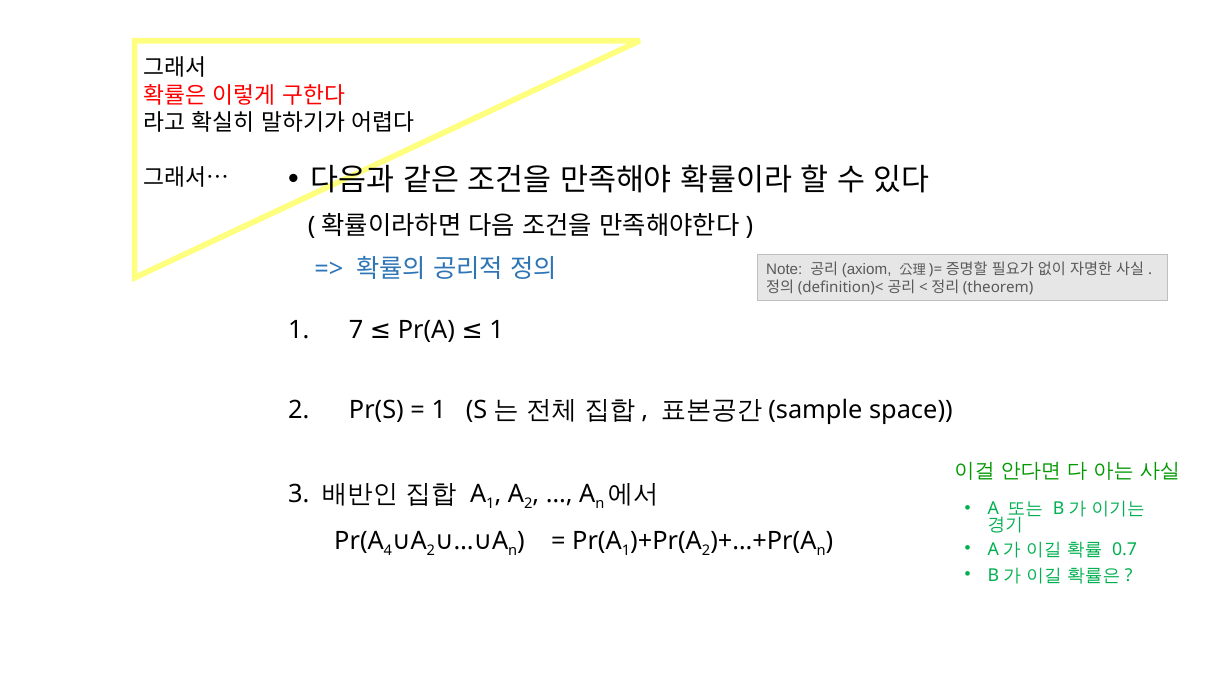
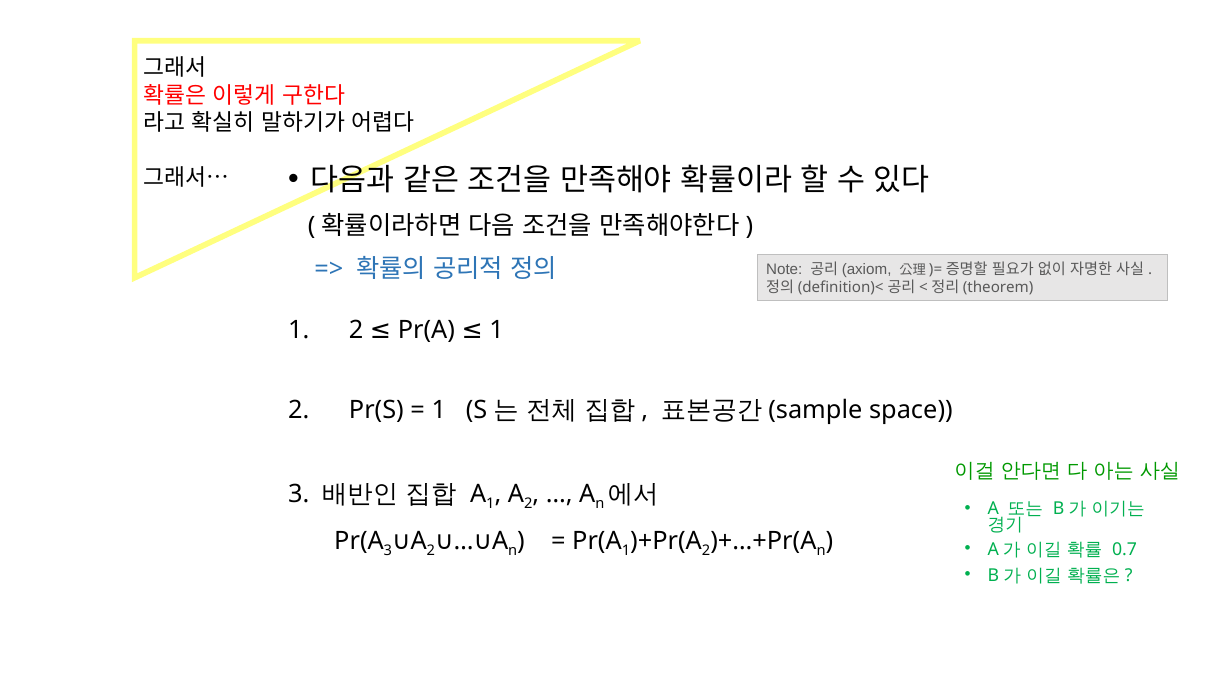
1 7: 7 -> 2
Pr(A 4: 4 -> 3
